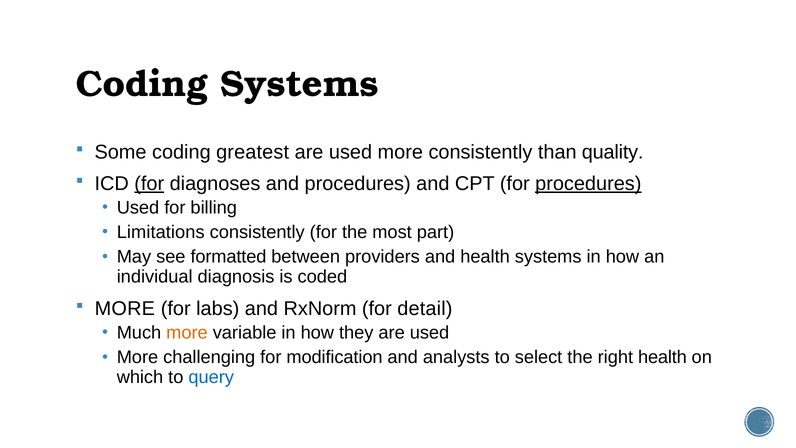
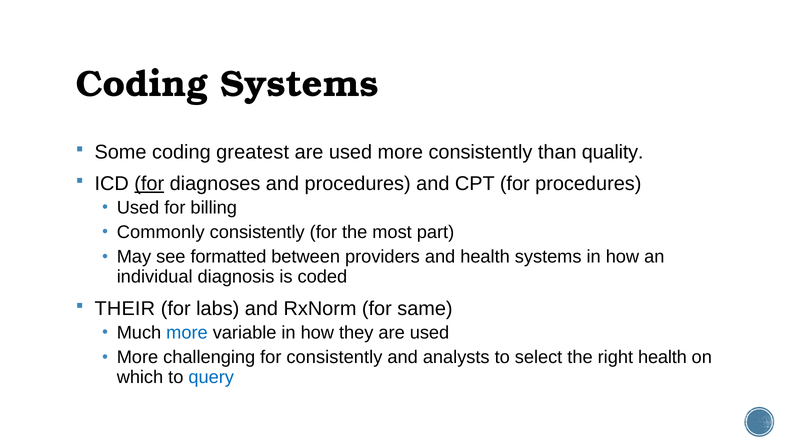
procedures at (588, 184) underline: present -> none
Limitations: Limitations -> Commonly
MORE at (125, 309): MORE -> THEIR
detail: detail -> same
more at (187, 333) colour: orange -> blue
for modification: modification -> consistently
